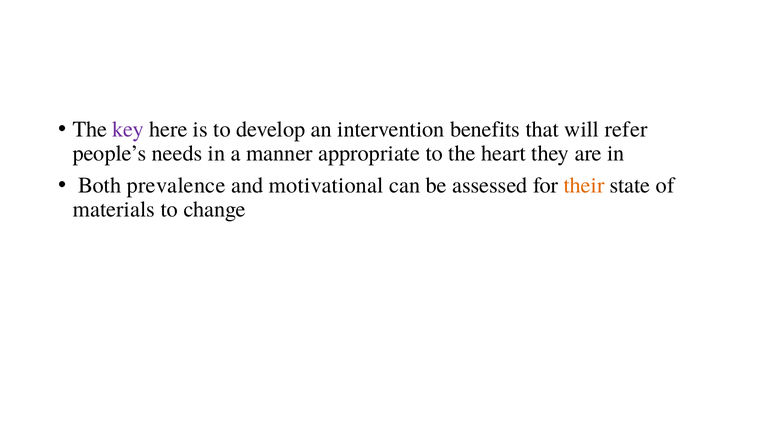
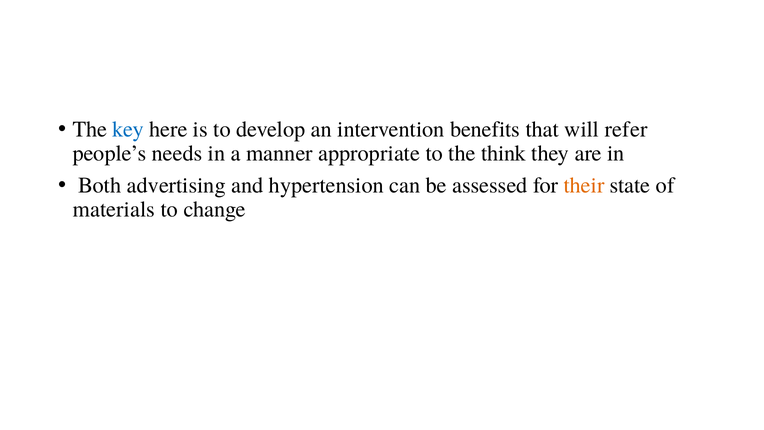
key colour: purple -> blue
heart: heart -> think
prevalence: prevalence -> advertising
motivational: motivational -> hypertension
